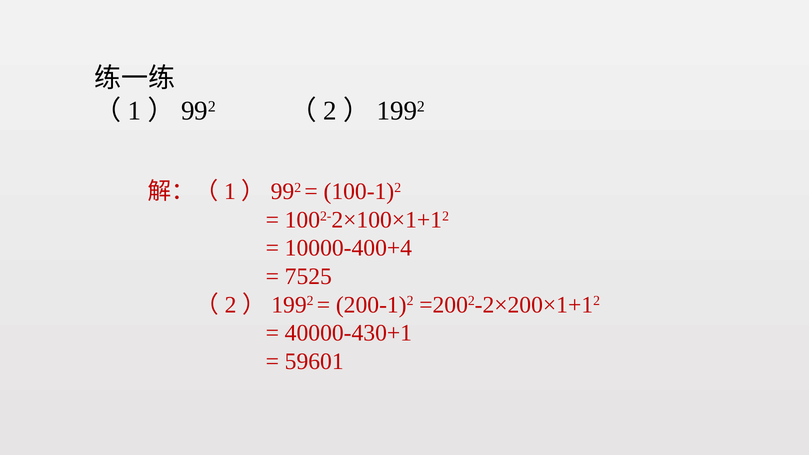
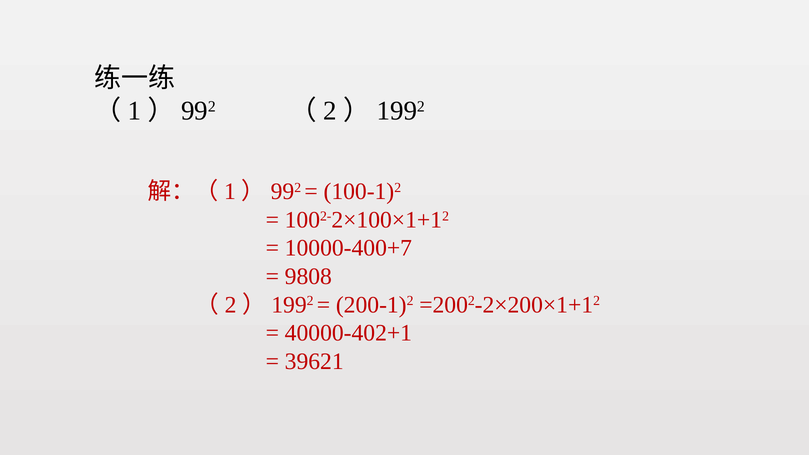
10000-400+4: 10000-400+4 -> 10000-400+7
7525: 7525 -> 9808
40000-430+1: 40000-430+1 -> 40000-402+1
59601: 59601 -> 39621
